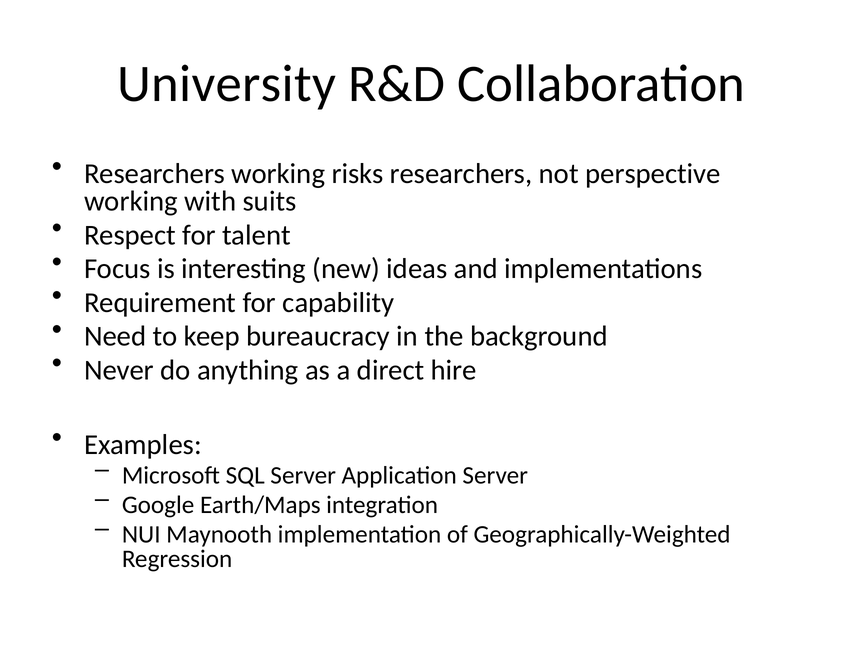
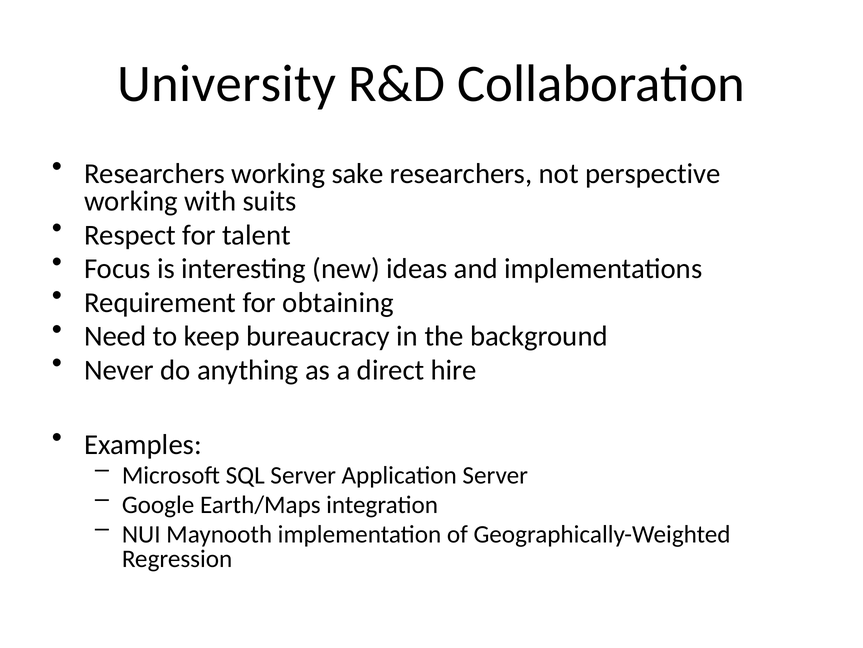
risks: risks -> sake
capability: capability -> obtaining
